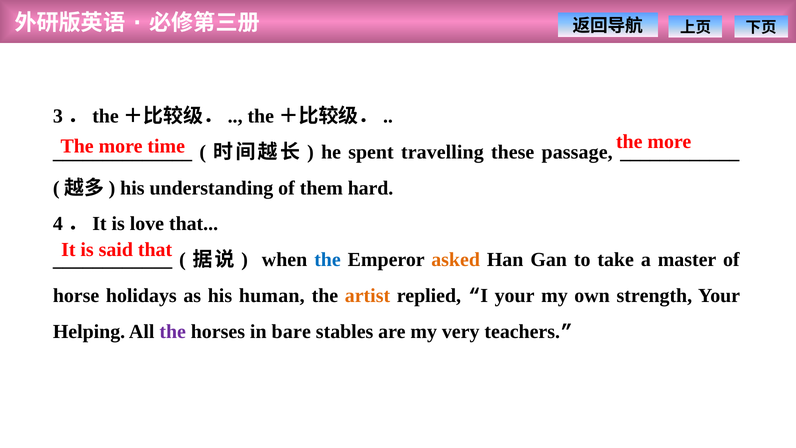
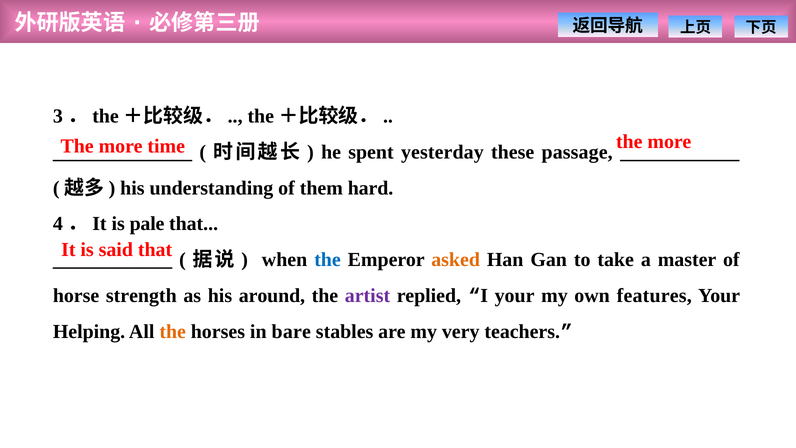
travelling: travelling -> yesterday
love: love -> pale
holidays: holidays -> strength
human: human -> around
artist colour: orange -> purple
strength: strength -> features
the at (173, 331) colour: purple -> orange
